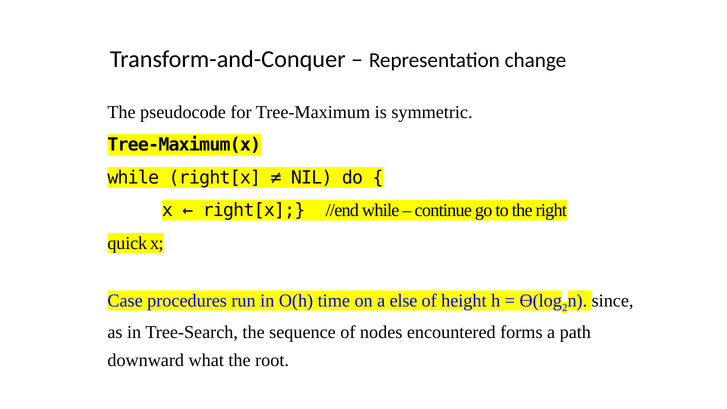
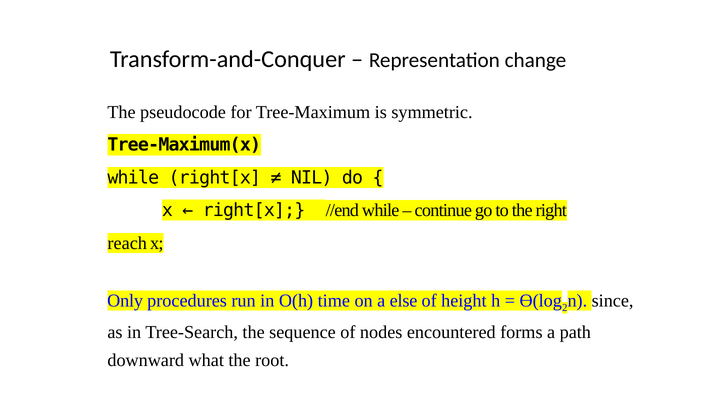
quick: quick -> reach
Case: Case -> Only
